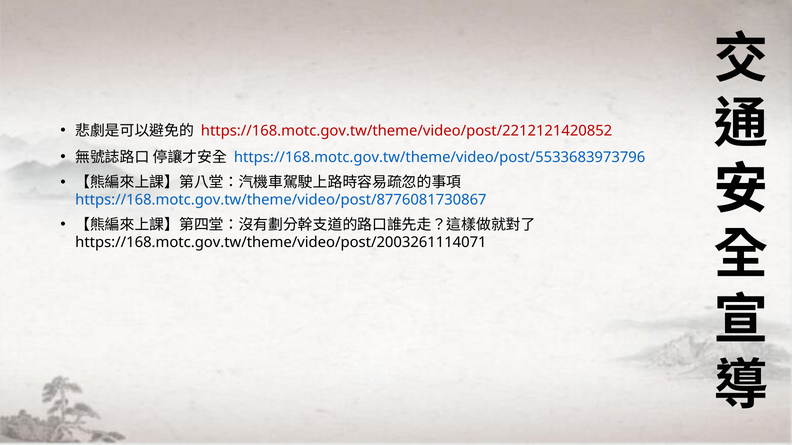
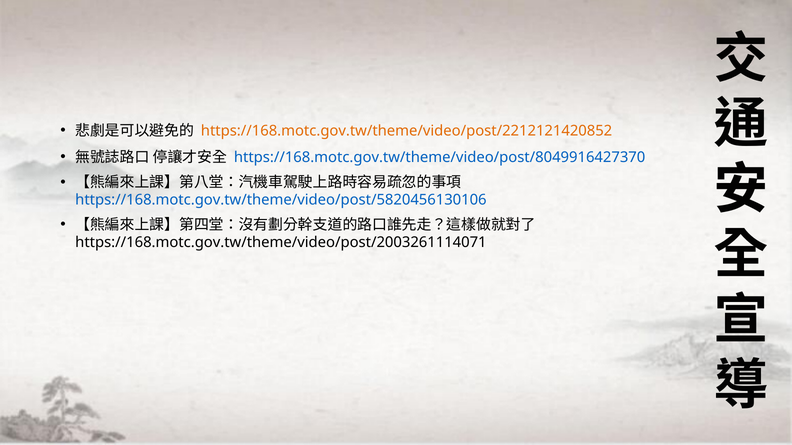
https://168.motc.gov.tw/theme/video/post/2212121420852 colour: red -> orange
https://168.motc.gov.tw/theme/video/post/5533683973796: https://168.motc.gov.tw/theme/video/post/5533683973796 -> https://168.motc.gov.tw/theme/video/post/8049916427370
https://168.motc.gov.tw/theme/video/post/8776081730867: https://168.motc.gov.tw/theme/video/post/8776081730867 -> https://168.motc.gov.tw/theme/video/post/5820456130106
